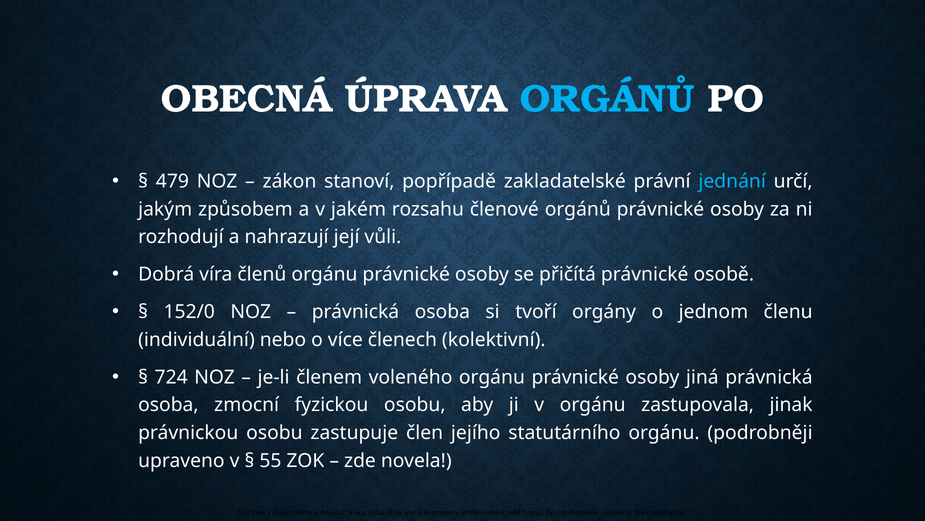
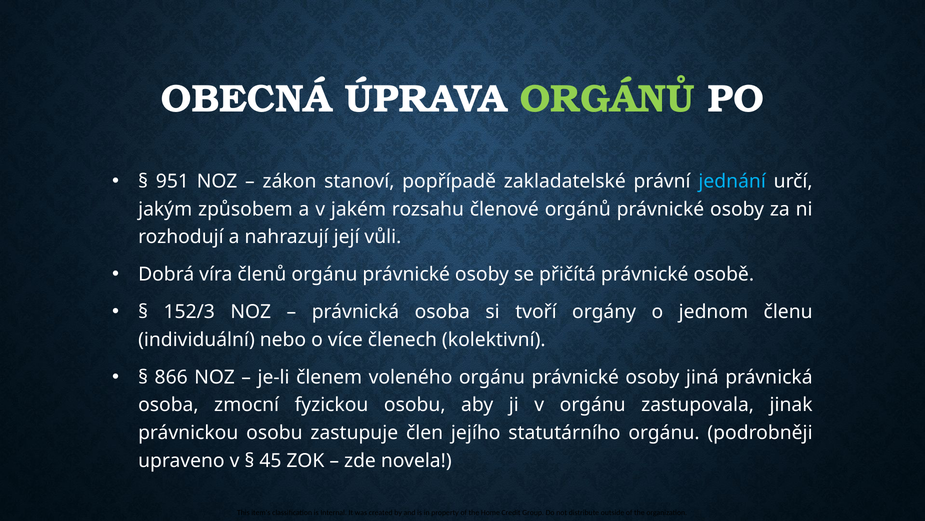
ORGÁNŮ at (607, 99) colour: light blue -> light green
479: 479 -> 951
152/0: 152/0 -> 152/3
724: 724 -> 866
55: 55 -> 45
